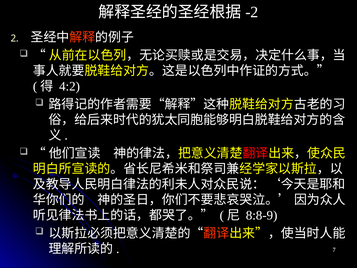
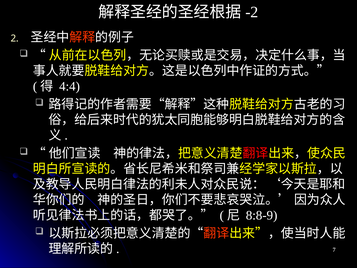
4:2: 4:2 -> 4:4
